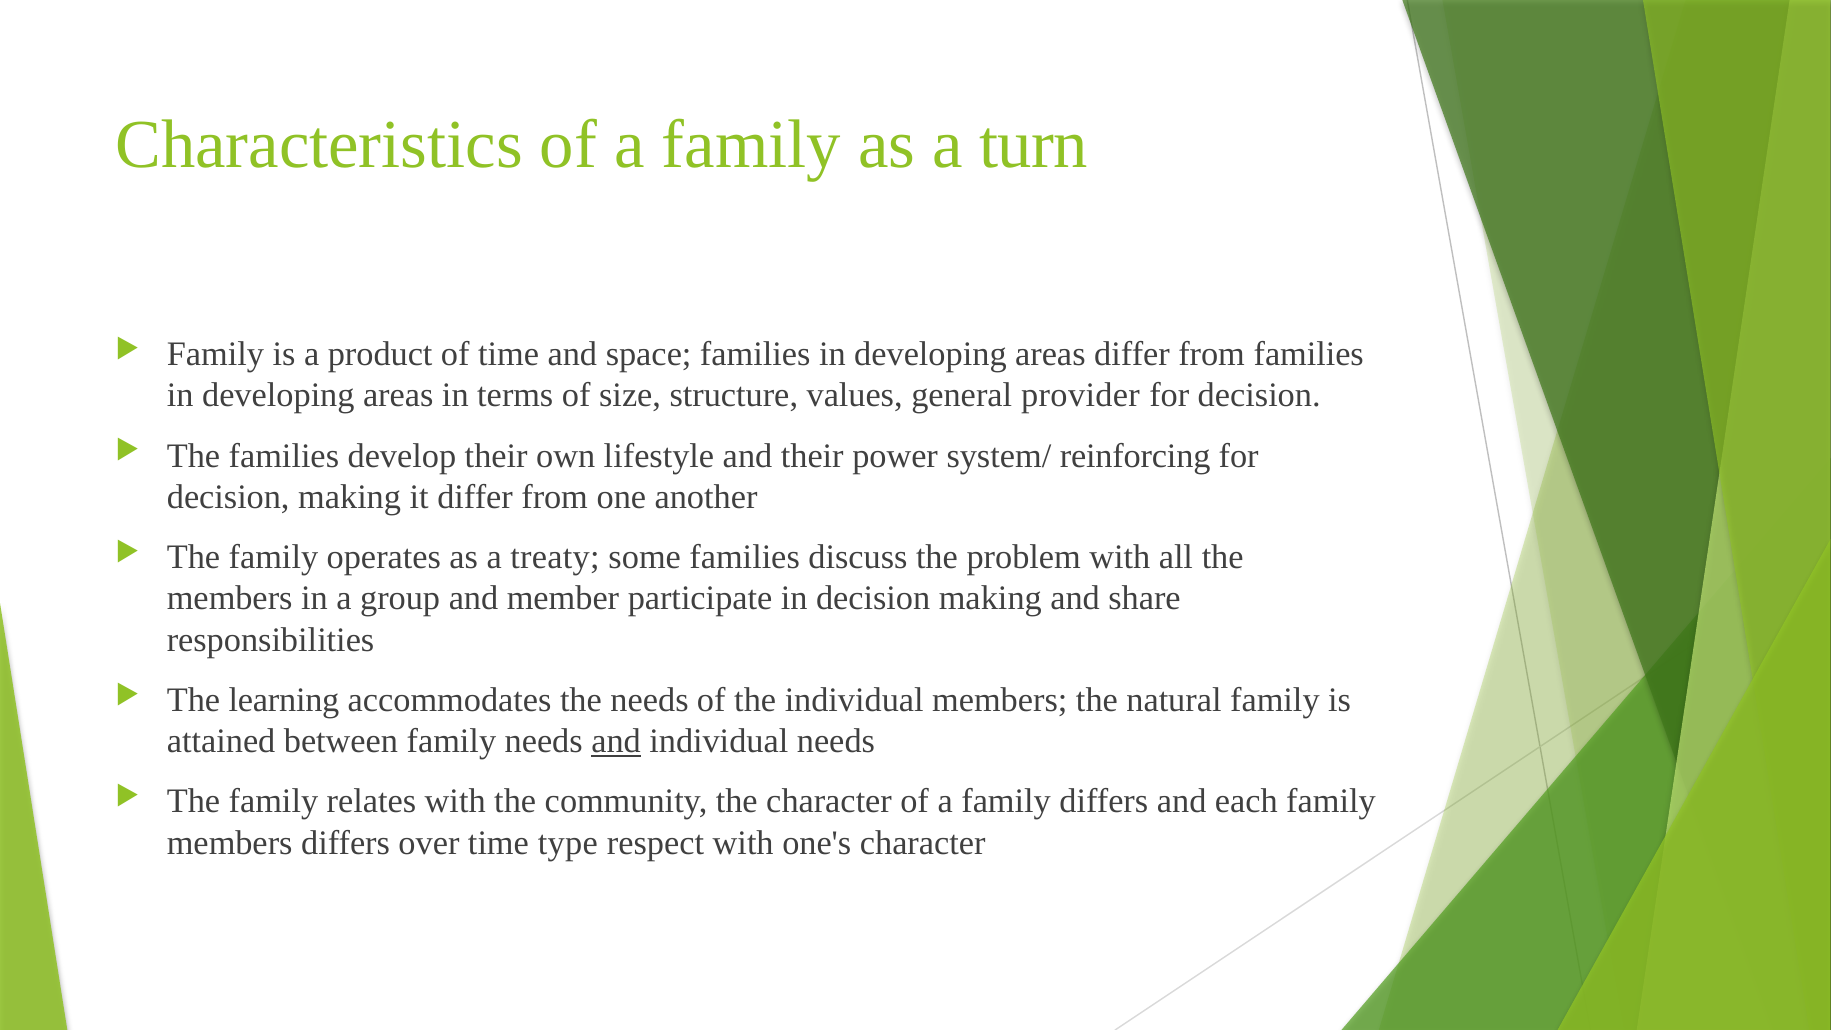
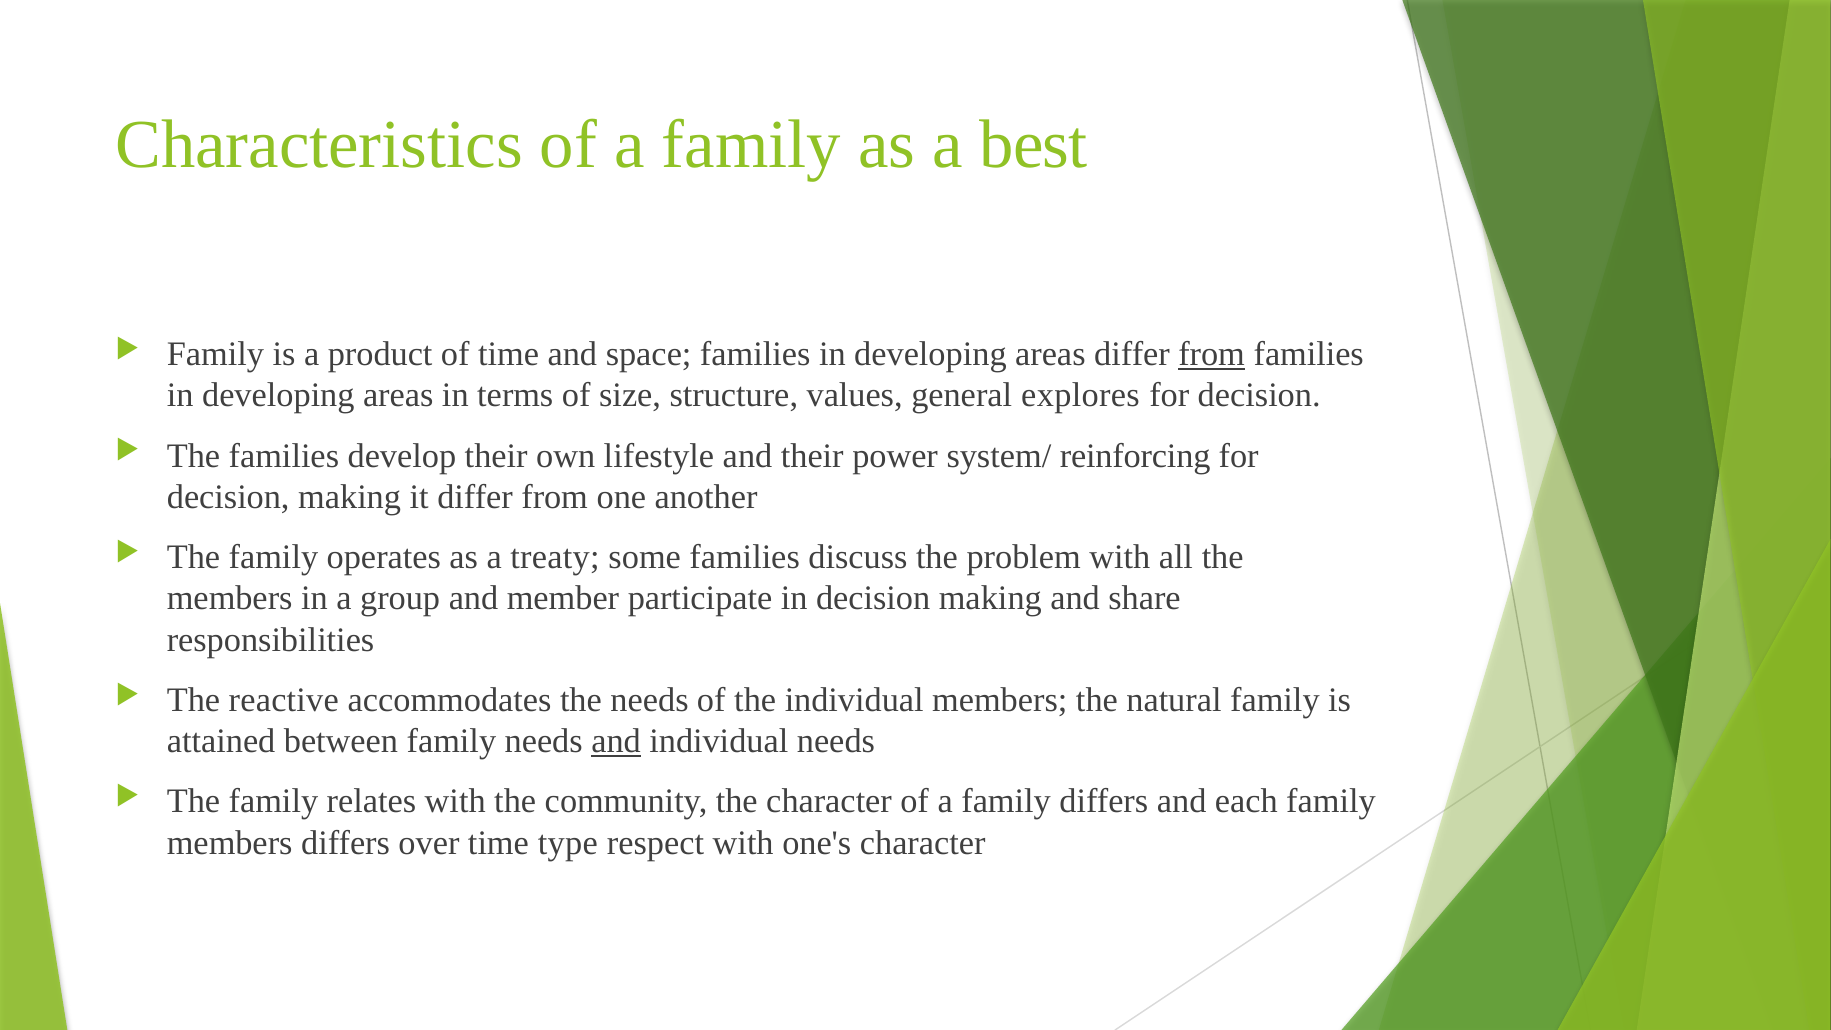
turn: turn -> best
from at (1212, 354) underline: none -> present
provider: provider -> explores
learning: learning -> reactive
